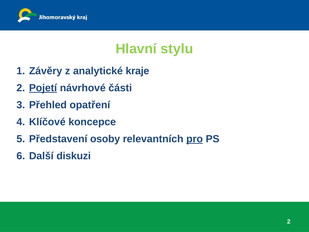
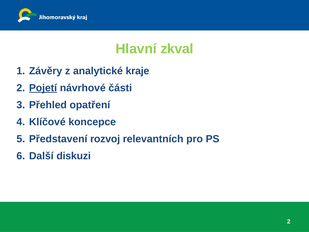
stylu: stylu -> zkval
osoby: osoby -> rozvoj
pro underline: present -> none
